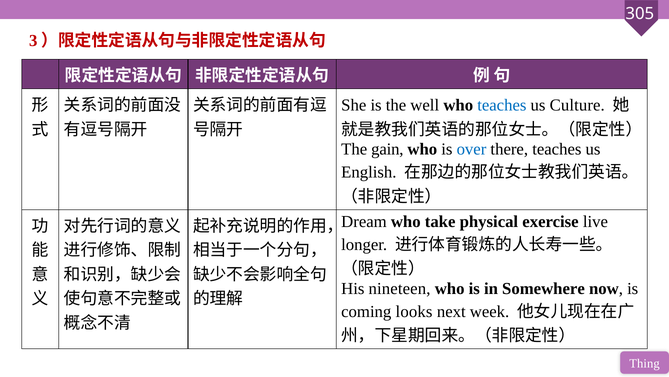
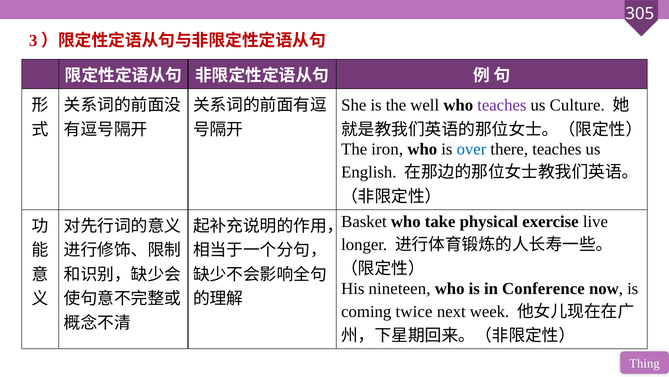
teaches at (502, 105) colour: blue -> purple
gain: gain -> iron
Dream: Dream -> Basket
Somewhere: Somewhere -> Conference
looks: looks -> twice
